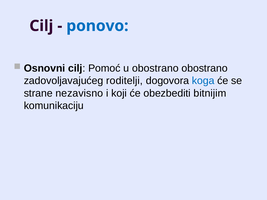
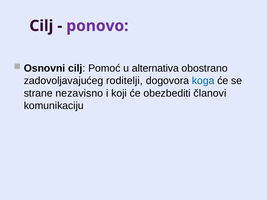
ponovo colour: blue -> purple
u obostrano: obostrano -> alternativa
bitnijim: bitnijim -> članovi
